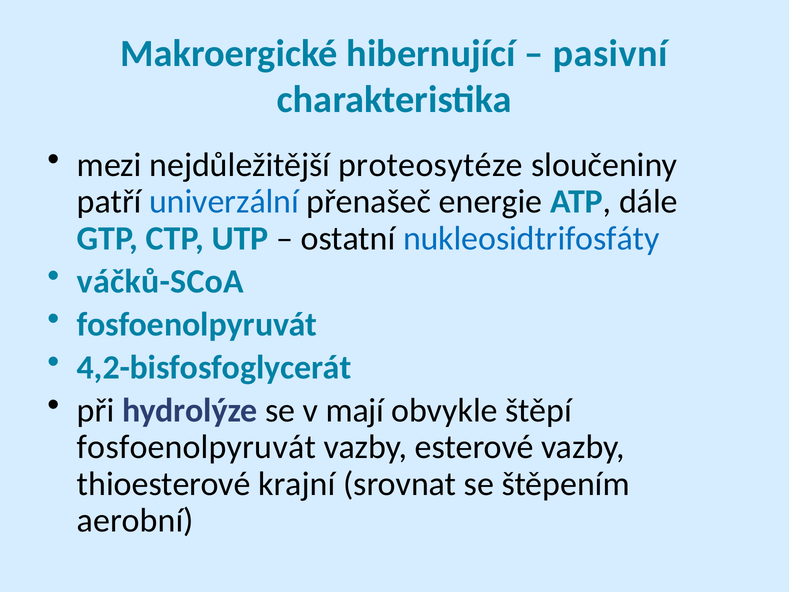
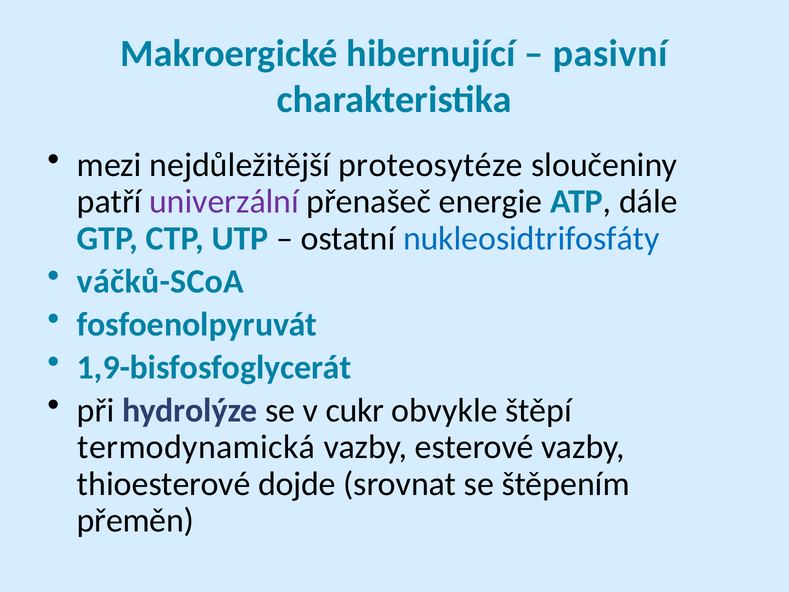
univerzální colour: blue -> purple
4,2-bisfosfoglycerát: 4,2-bisfosfoglycerát -> 1,9-bisfosfoglycerát
mají: mají -> cukr
fosfoenolpyruvát at (196, 447): fosfoenolpyruvát -> termodynamická
krajní: krajní -> dojde
aerobní: aerobní -> přeměn
